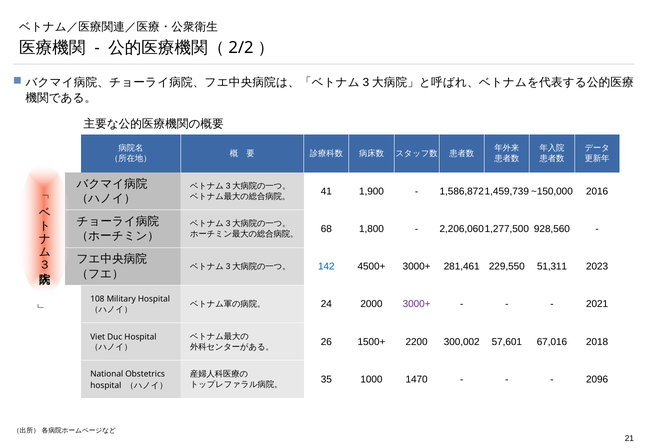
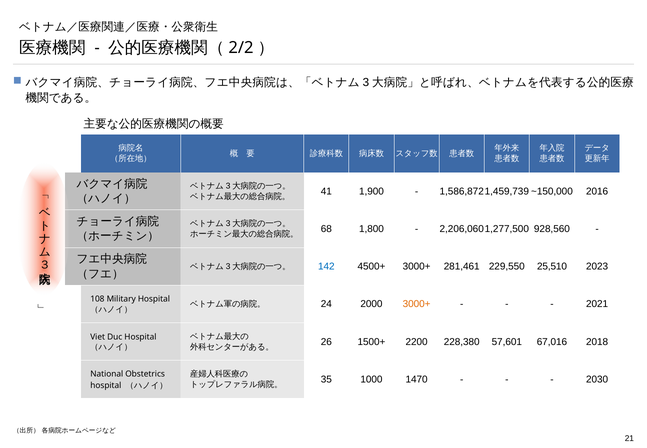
51,311: 51,311 -> 25,510
3000+ at (417, 304) colour: purple -> orange
300,002: 300,002 -> 228,380
2096: 2096 -> 2030
